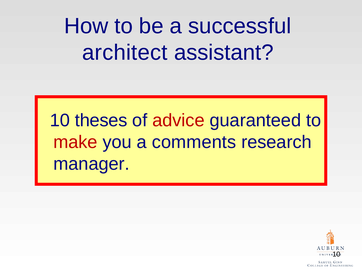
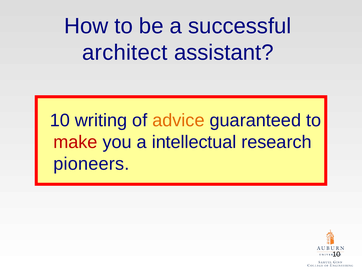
theses: theses -> writing
advice colour: red -> orange
comments: comments -> intellectual
manager: manager -> pioneers
